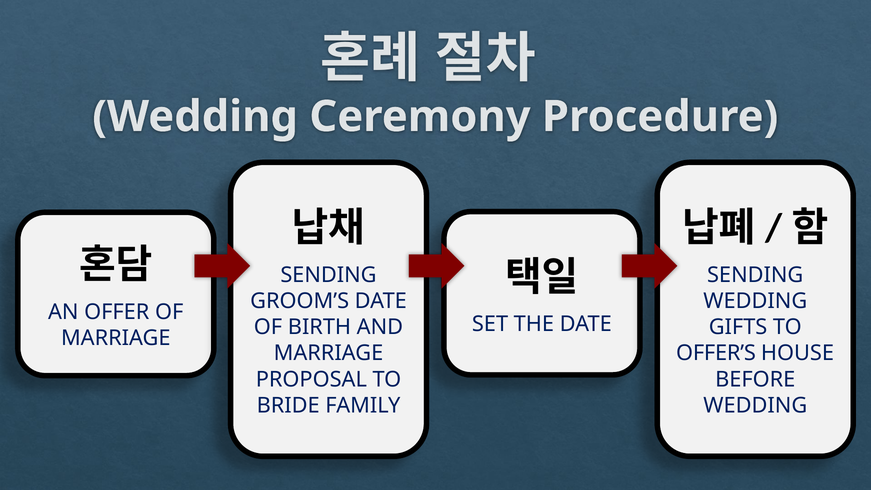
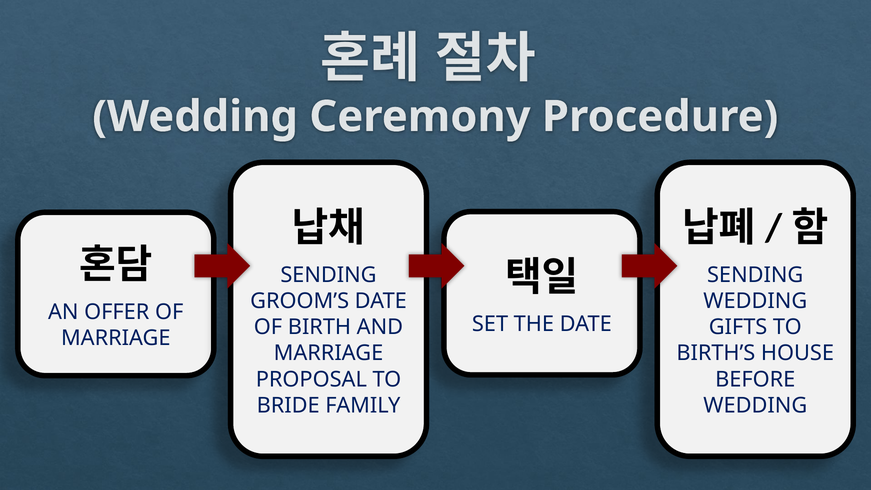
OFFER’S: OFFER’S -> BIRTH’S
